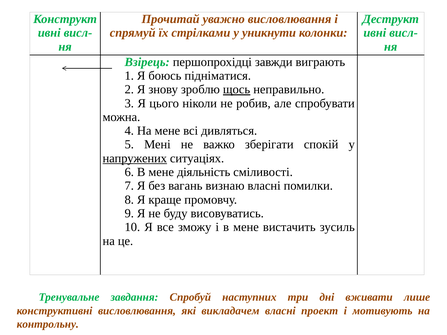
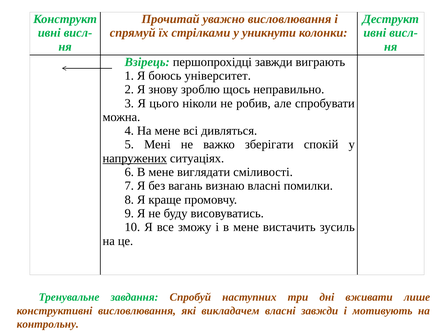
підніматися: підніматися -> університет
щось underline: present -> none
діяльність: діяльність -> виглядати
власні проект: проект -> завжди
